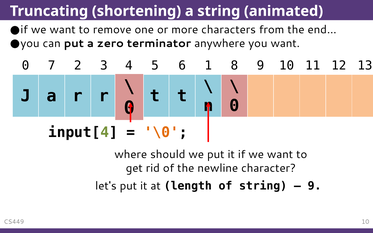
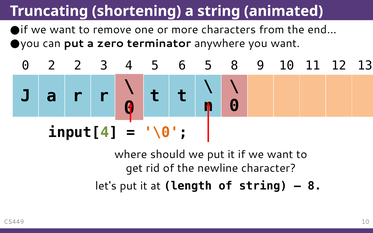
0 7: 7 -> 2
6 1: 1 -> 5
9 at (314, 186): 9 -> 8
